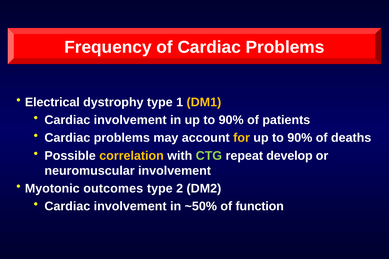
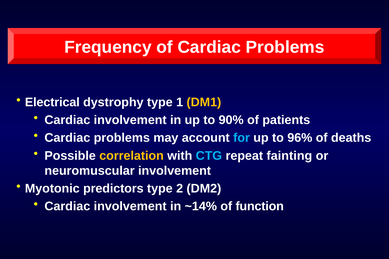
for colour: yellow -> light blue
90% at (300, 138): 90% -> 96%
CTG colour: light green -> light blue
develop: develop -> fainting
outcomes: outcomes -> predictors
~50%: ~50% -> ~14%
